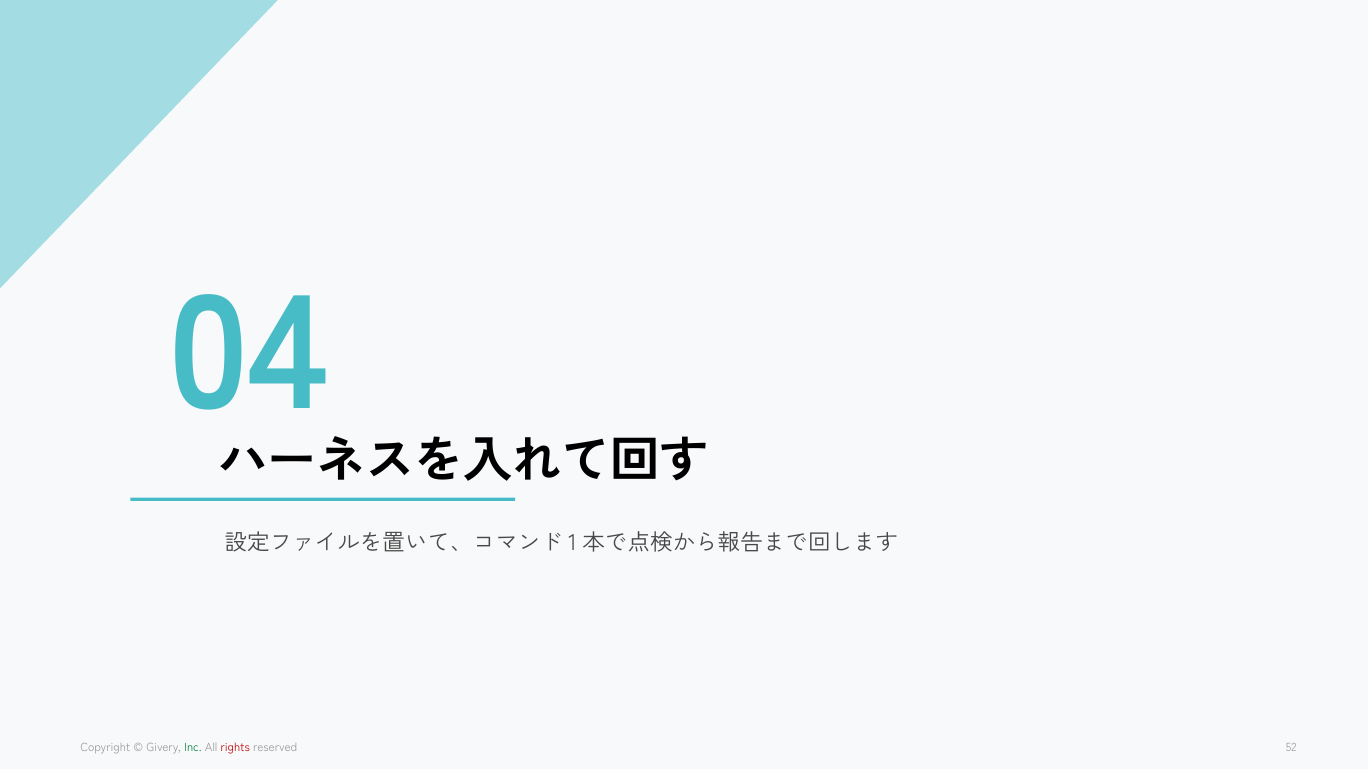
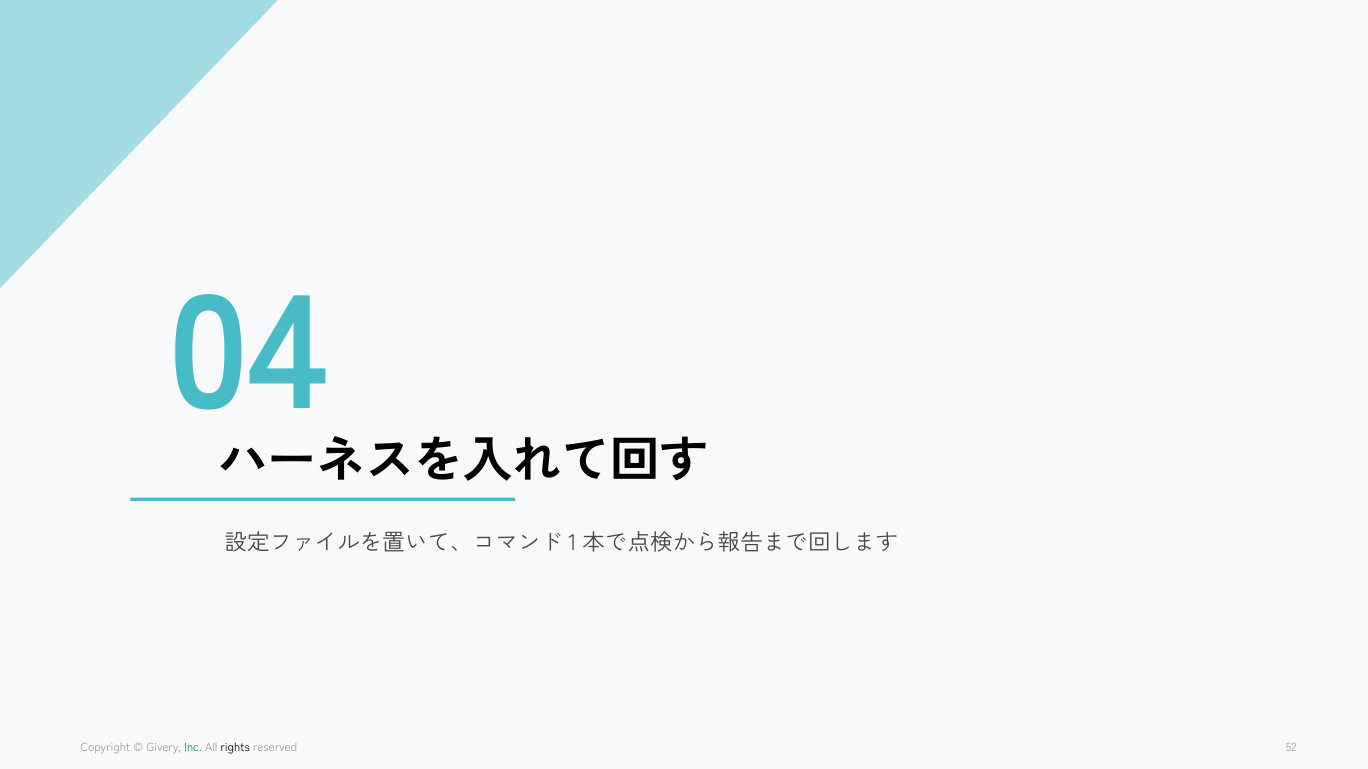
rights colour: red -> black
